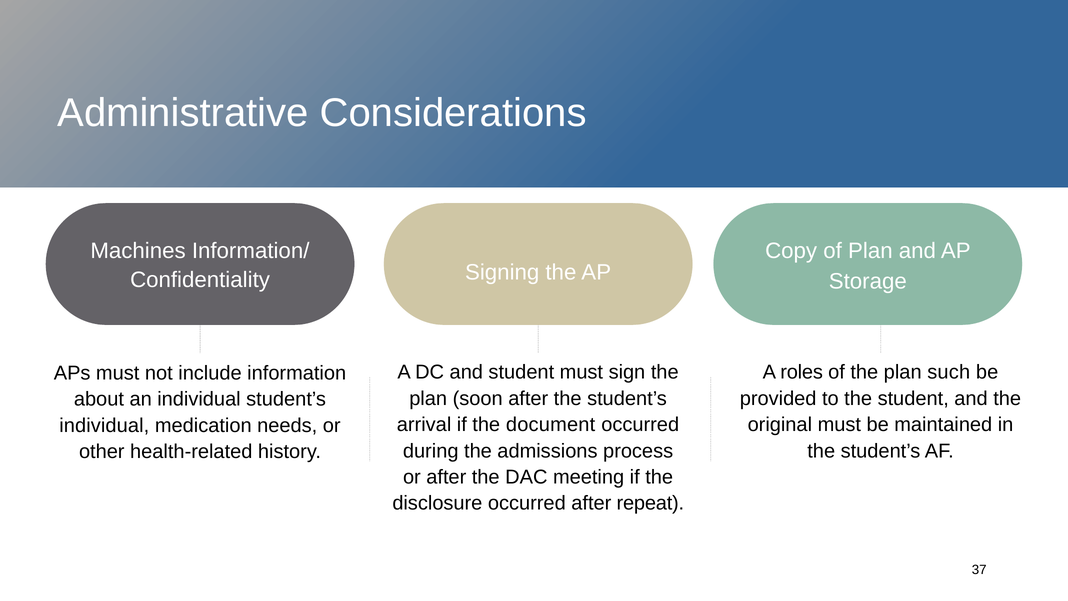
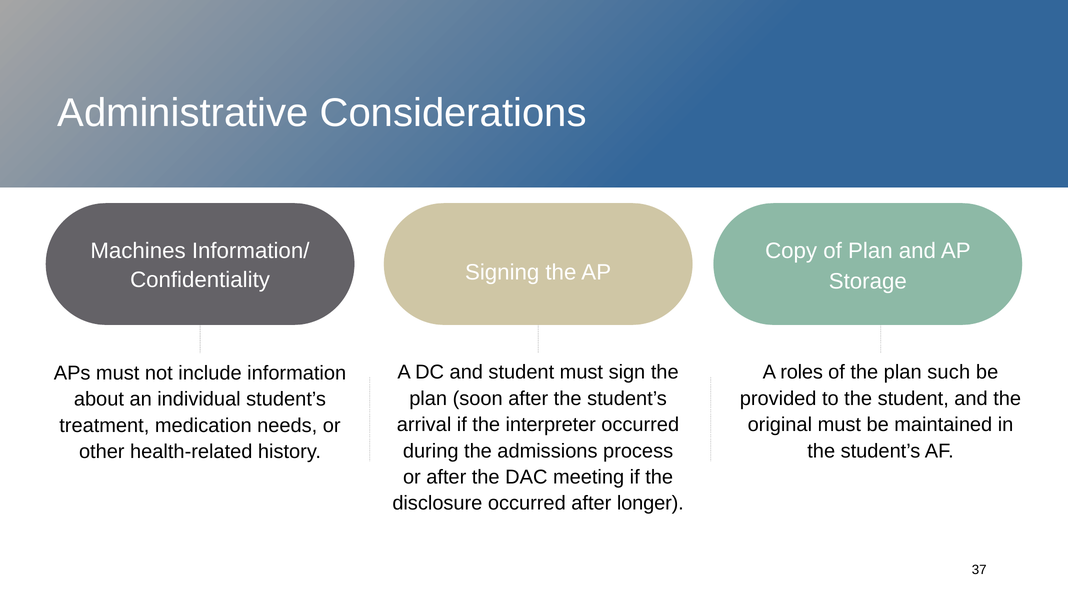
document: document -> interpreter
individual at (104, 425): individual -> treatment
repeat: repeat -> longer
